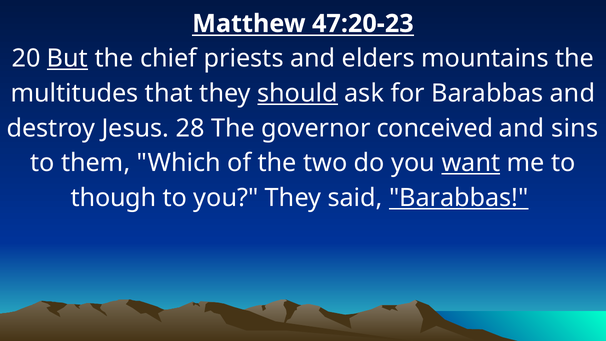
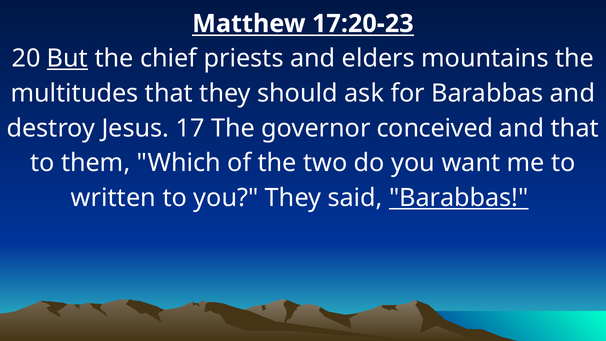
47:20-23: 47:20-23 -> 17:20-23
should underline: present -> none
28: 28 -> 17
and sins: sins -> that
want underline: present -> none
though: though -> written
